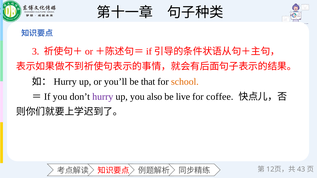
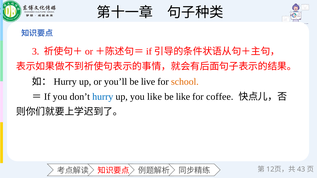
that: that -> live
hurry colour: purple -> blue
you also: also -> like
be live: live -> like
